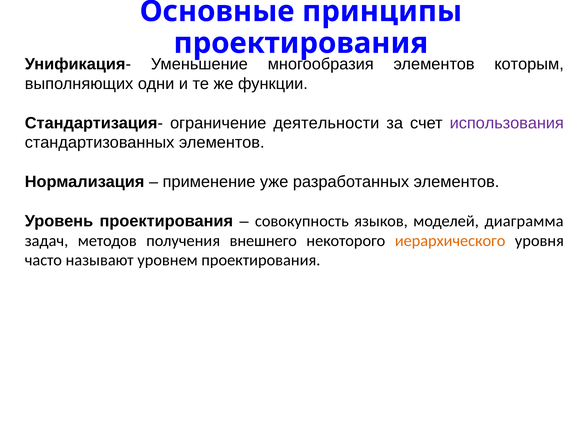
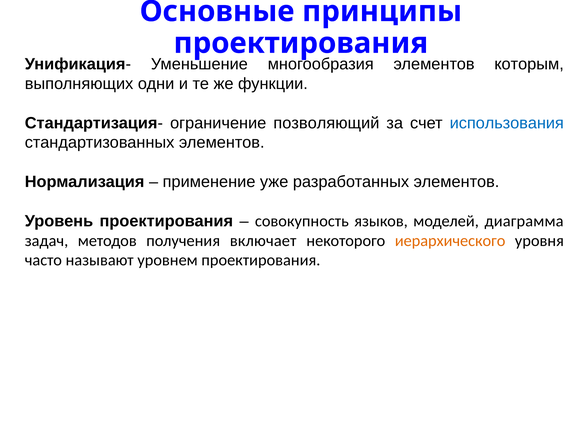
деятельности: деятельности -> позволяющий
использования colour: purple -> blue
внешнего: внешнего -> включает
